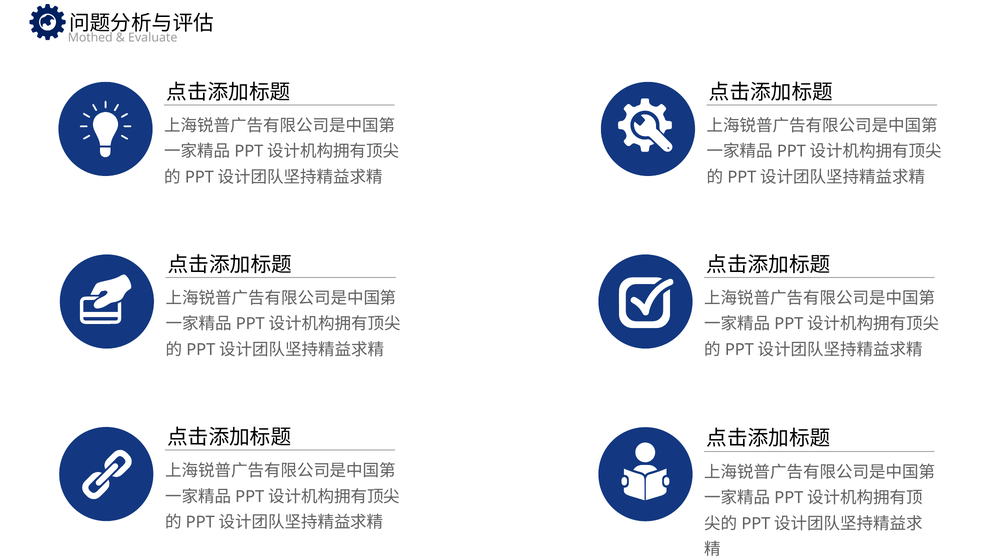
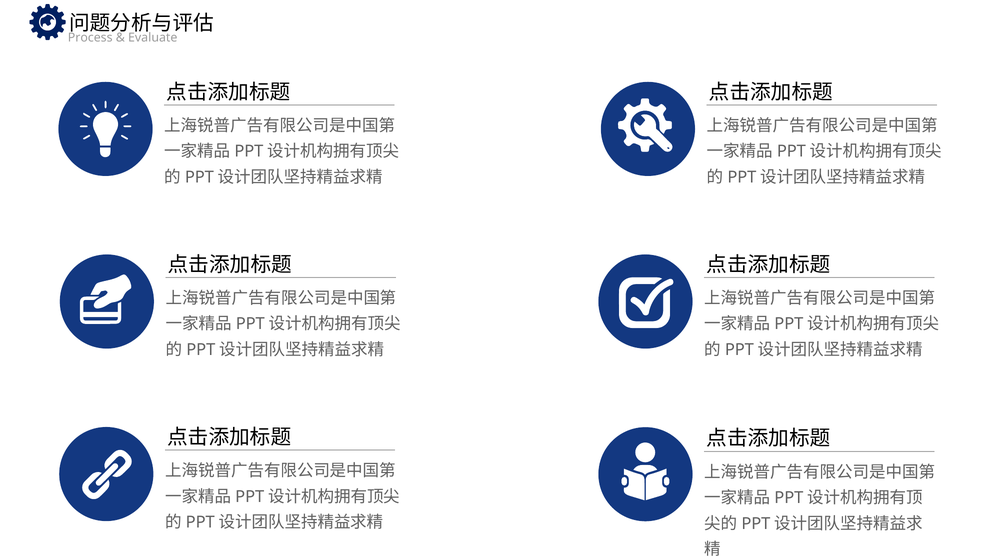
Mothed: Mothed -> Process
